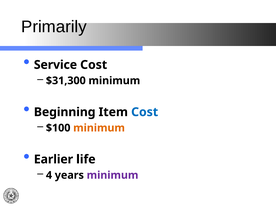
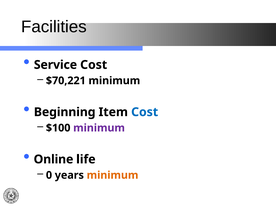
Primarily: Primarily -> Facilities
$31,300: $31,300 -> $70,221
minimum at (99, 128) colour: orange -> purple
Earlier: Earlier -> Online
4: 4 -> 0
minimum at (113, 175) colour: purple -> orange
